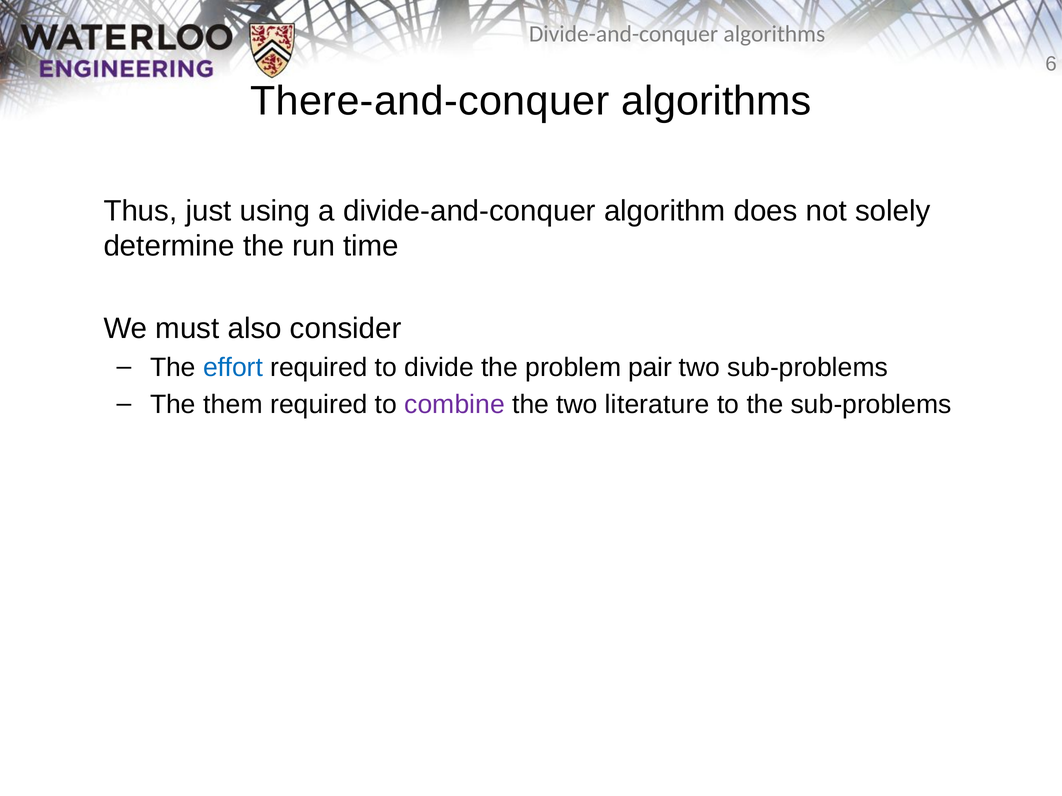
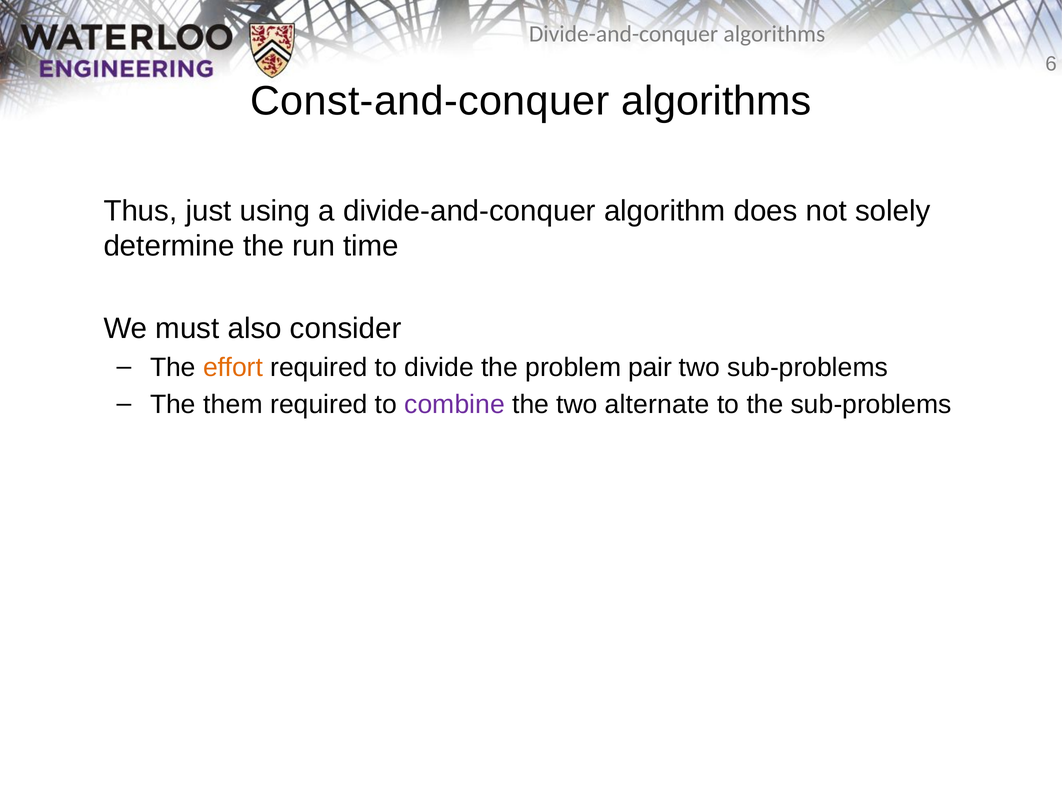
There-and-conquer: There-and-conquer -> Const-and-conquer
effort colour: blue -> orange
literature: literature -> alternate
